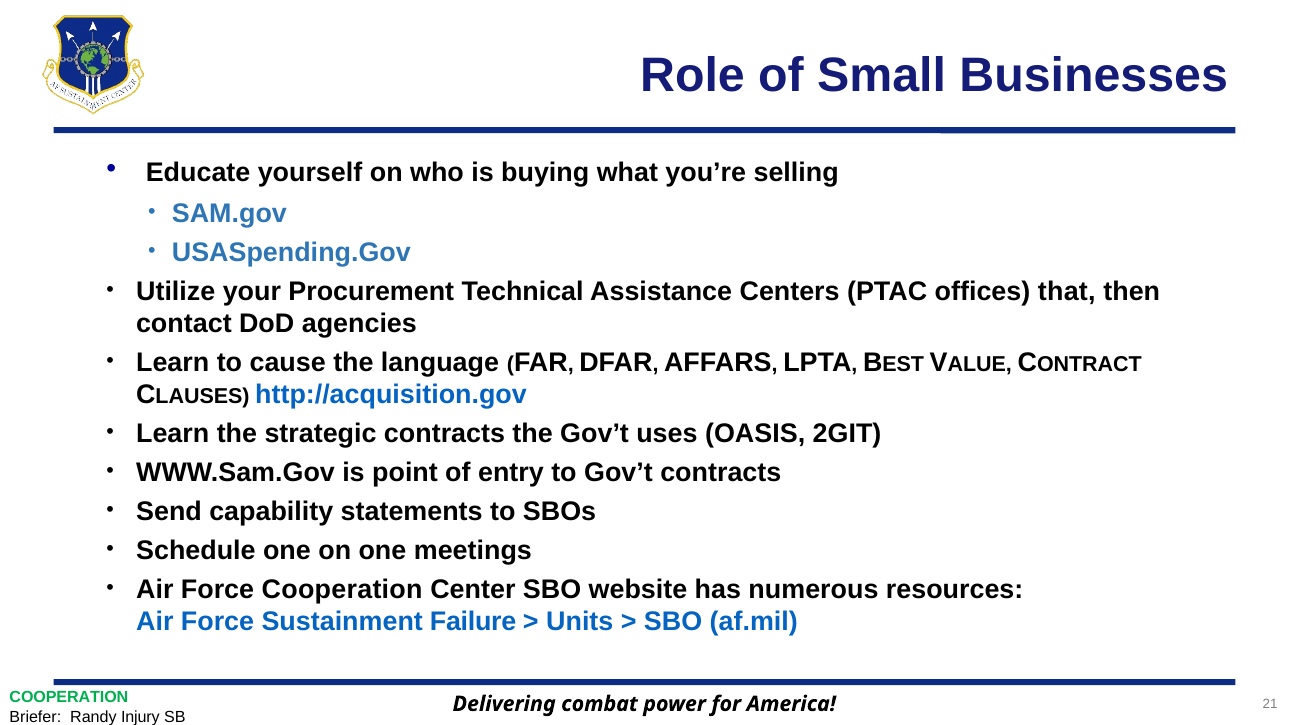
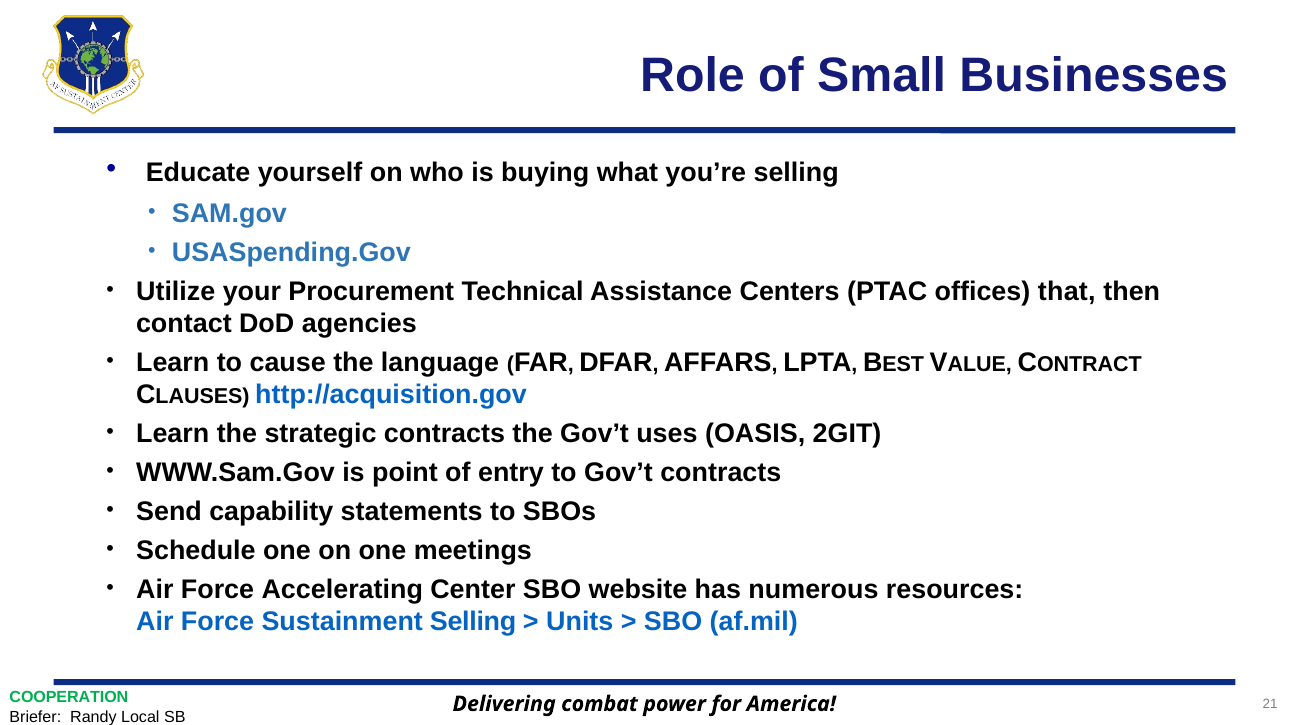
Force Cooperation: Cooperation -> Accelerating
Sustainment Failure: Failure -> Selling
Injury: Injury -> Local
